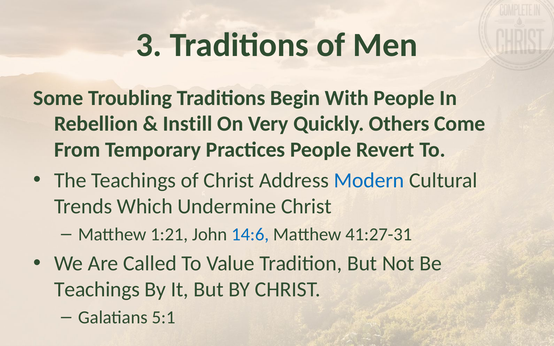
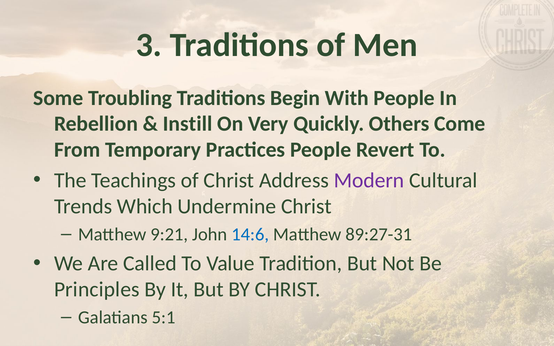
Modern colour: blue -> purple
1:21: 1:21 -> 9:21
41:27-31: 41:27-31 -> 89:27-31
Teachings at (97, 290): Teachings -> Principles
